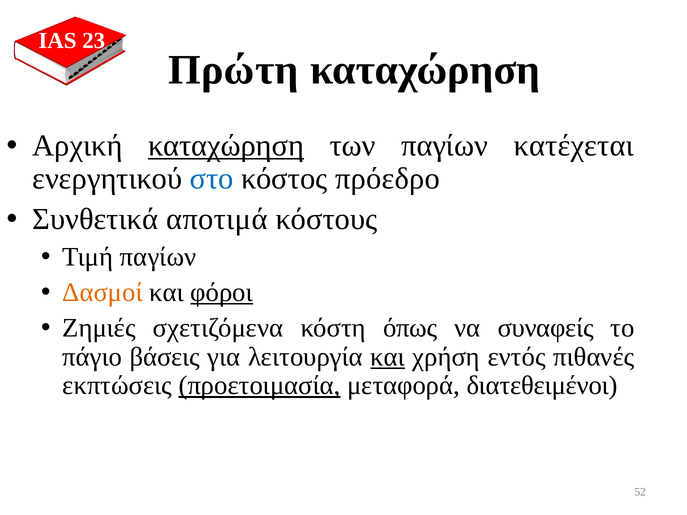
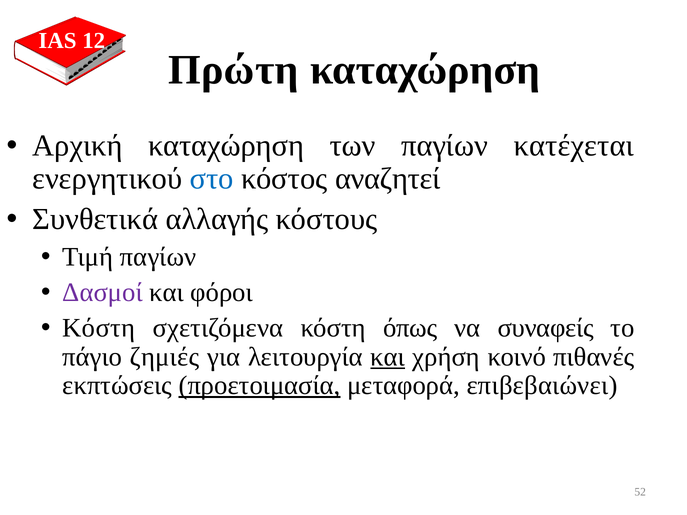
23: 23 -> 12
καταχώρηση at (226, 146) underline: present -> none
πρόεδρο: πρόεδρο -> αναζητεί
αποτιμά: αποτιμά -> αλλαγής
Δασμοί colour: orange -> purple
φόροι underline: present -> none
Ζημιές at (99, 328): Ζημιές -> Κόστη
βάσεις: βάσεις -> ζημιές
εντός: εντός -> κοινό
διατεθειμένοι: διατεθειμένοι -> επιβεβαιώνει
